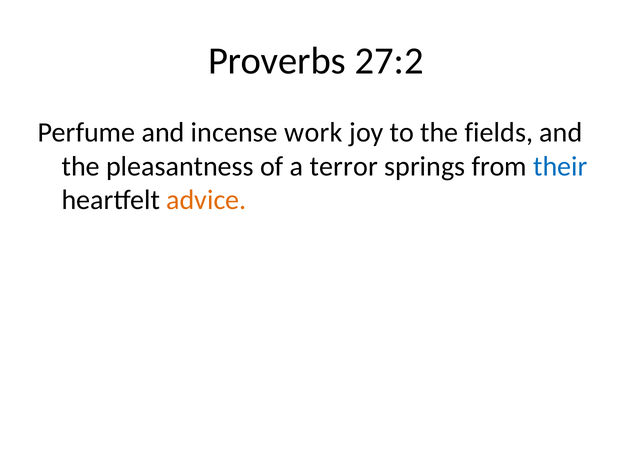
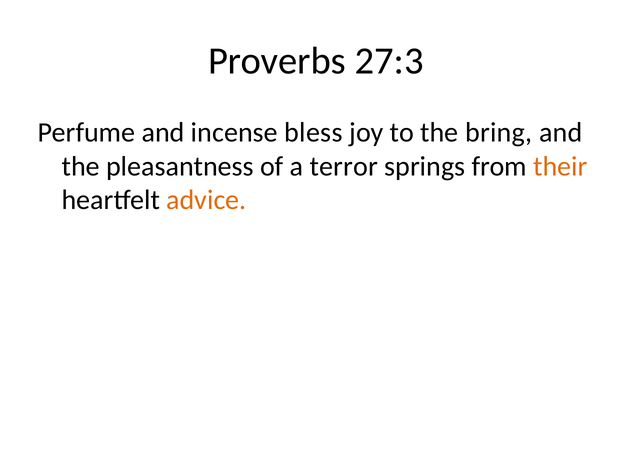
27:2: 27:2 -> 27:3
work: work -> bless
fields: fields -> bring
their colour: blue -> orange
